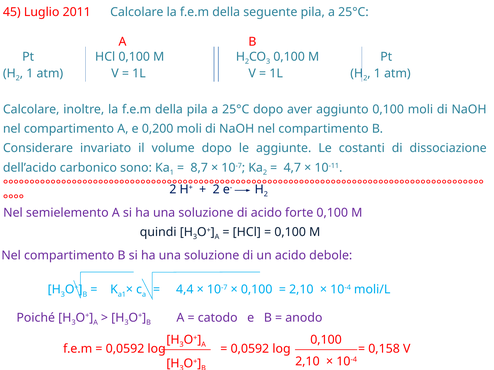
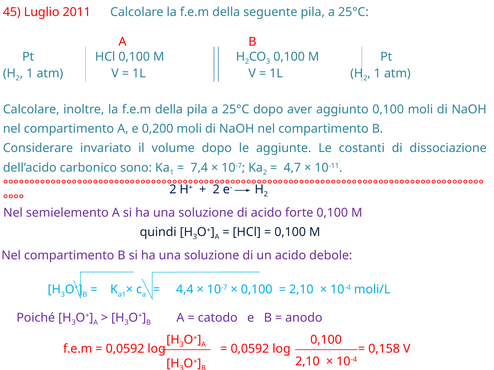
8,7: 8,7 -> 7,4
